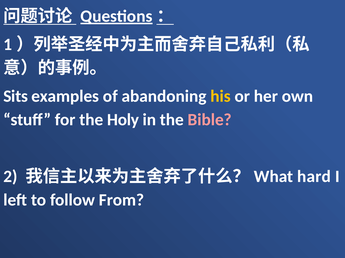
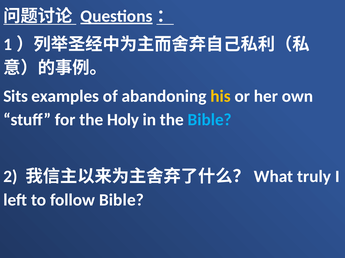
Bible at (210, 120) colour: pink -> light blue
hard: hard -> truly
follow From: From -> Bible
